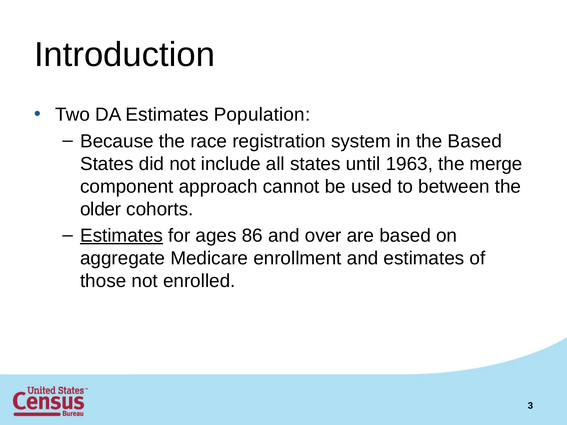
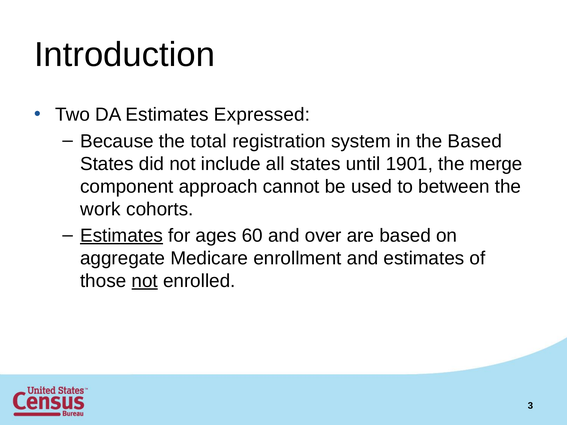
Population: Population -> Expressed
race: race -> total
1963: 1963 -> 1901
older: older -> work
86: 86 -> 60
not at (145, 281) underline: none -> present
